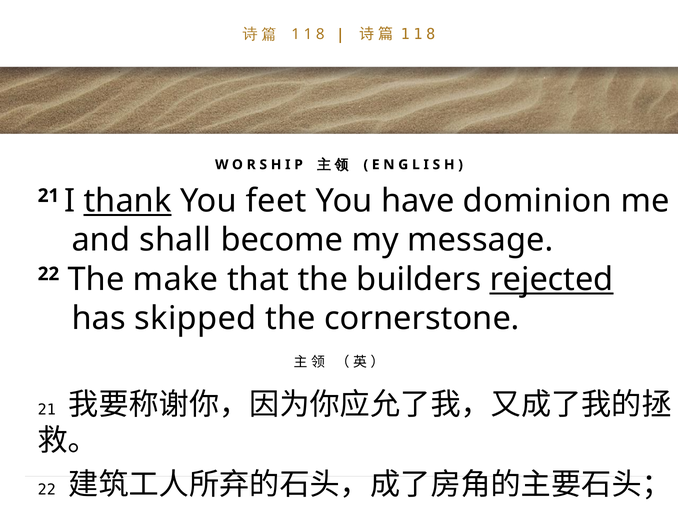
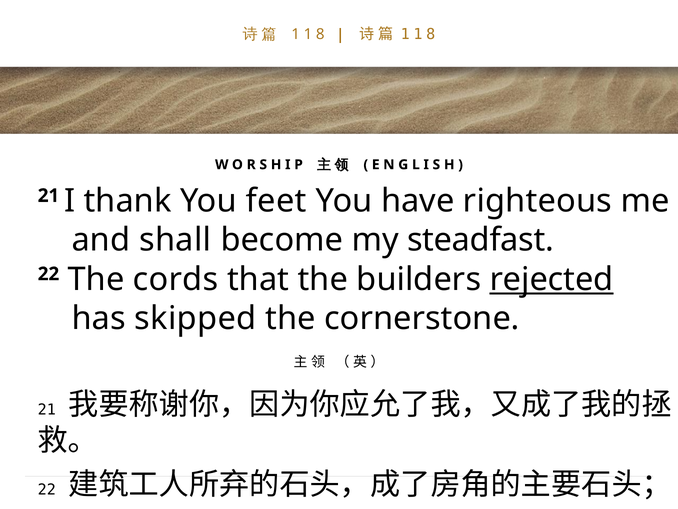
thank underline: present -> none
dominion: dominion -> righteous
message: message -> steadfast
make: make -> cords
